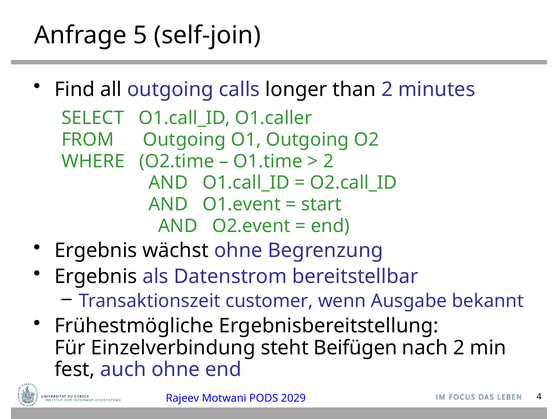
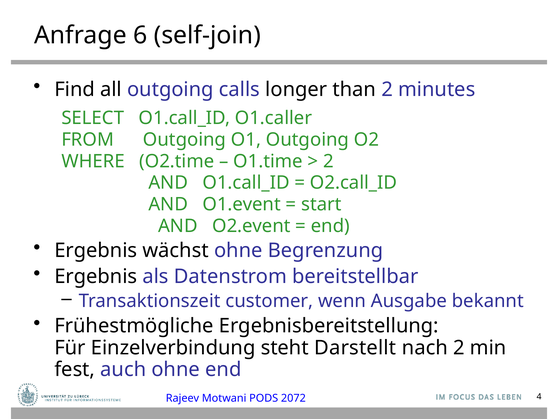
5: 5 -> 6
Beifügen: Beifügen -> Darstellt
2029: 2029 -> 2072
